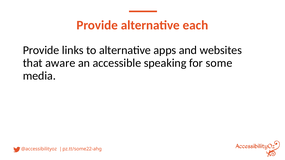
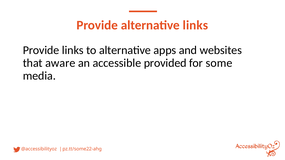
alternative each: each -> links
speaking: speaking -> provided
